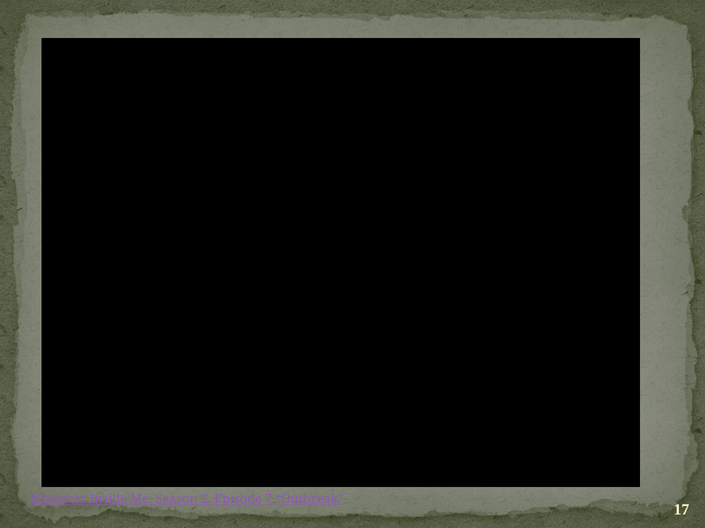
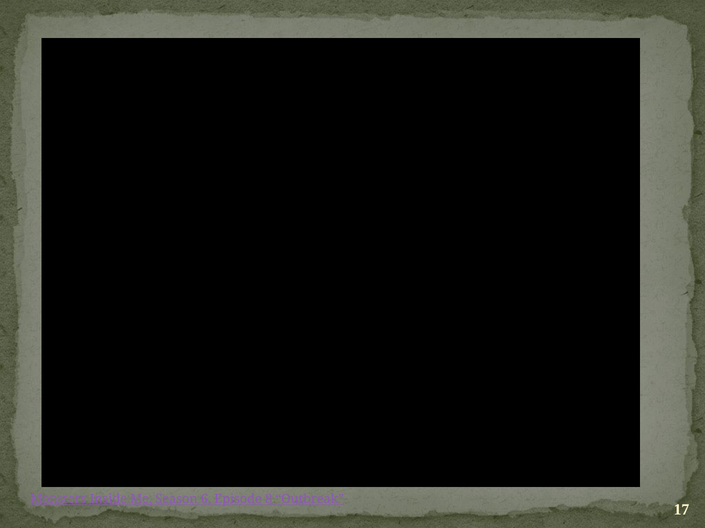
2: 2 -> 6
7: 7 -> 8
